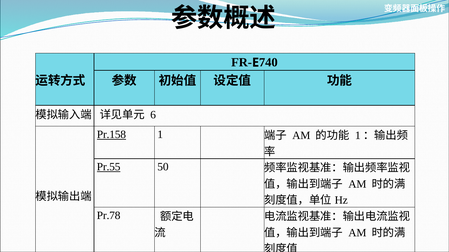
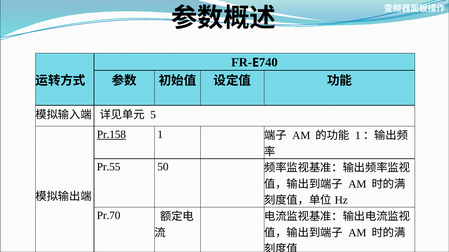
6: 6 -> 5
Pr.55 underline: present -> none
Pr.78: Pr.78 -> Pr.70
